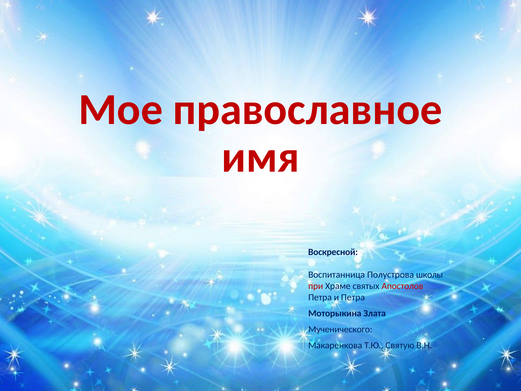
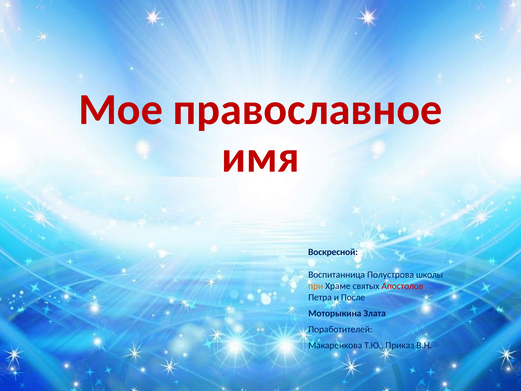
при colour: red -> orange
и Петра: Петра -> После
Мученического: Мученического -> Поработителей
Святую: Святую -> Приказ
